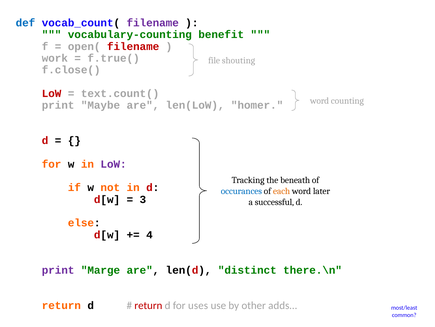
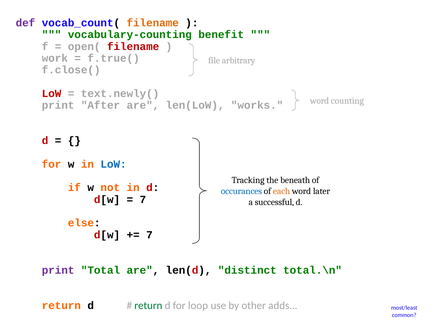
def colour: blue -> purple
filename at (153, 23) colour: purple -> orange
shouting: shouting -> arbitrary
text.count(: text.count( -> text.newly(
Maybe: Maybe -> After
homer: homer -> works
LoW at (114, 164) colour: purple -> blue
3 at (143, 199): 3 -> 7
4 at (149, 234): 4 -> 7
Marge: Marge -> Total
there.\n: there.\n -> total.\n
return at (148, 305) colour: red -> green
uses: uses -> loop
